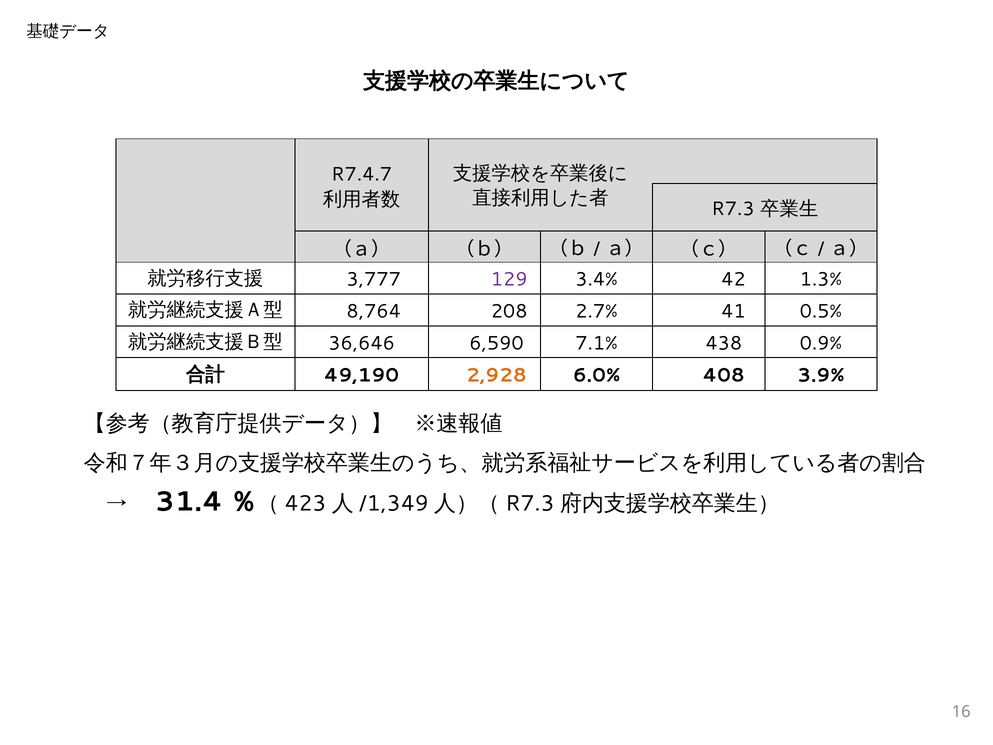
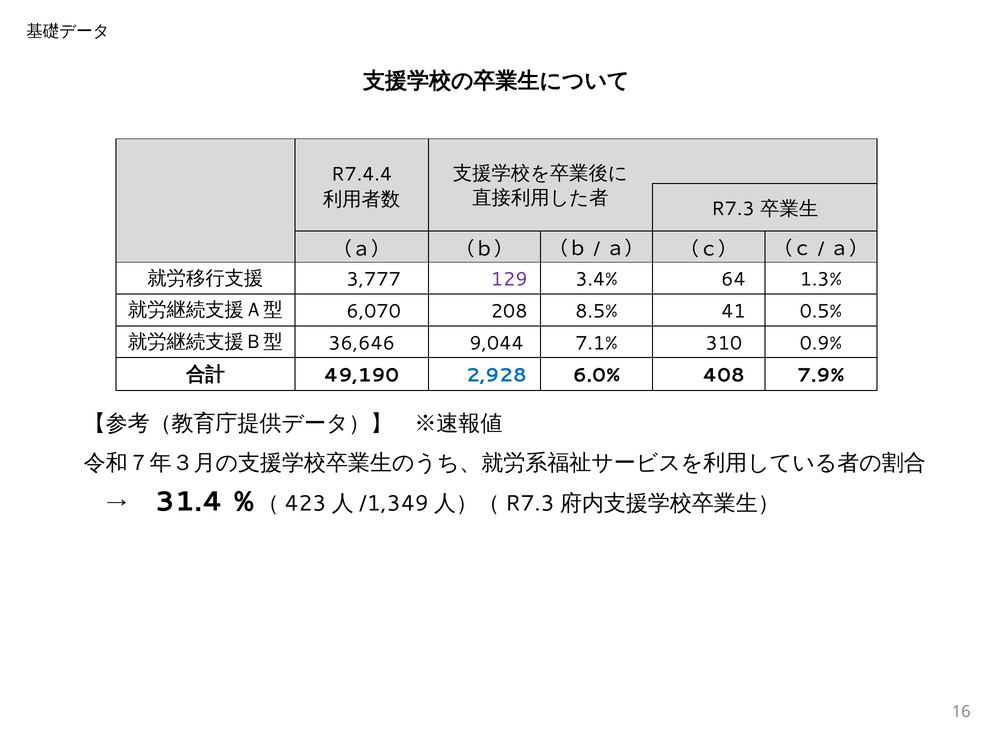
R7.4.7: R7.4.7 -> R7.4.4
42: 42 -> 64
8,764: 8,764 -> 6,070
2.7%: 2.7% -> 8.5%
6,590: 6,590 -> 9,044
438: 438 -> 310
2,928 colour: orange -> blue
3.9%: 3.9% -> 7.9%
